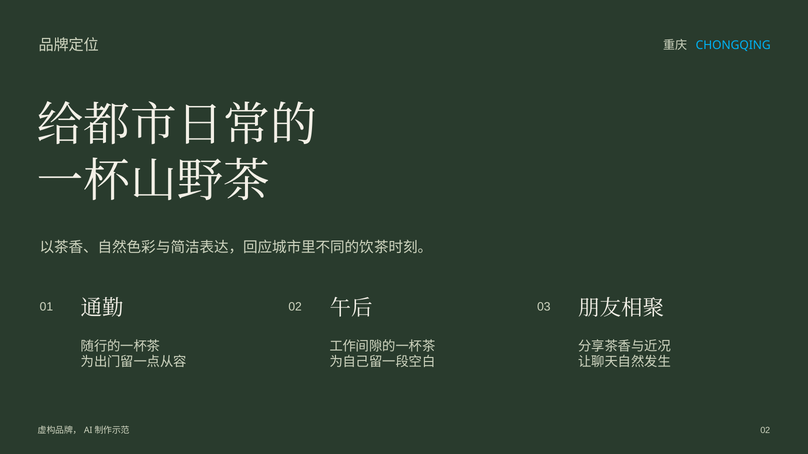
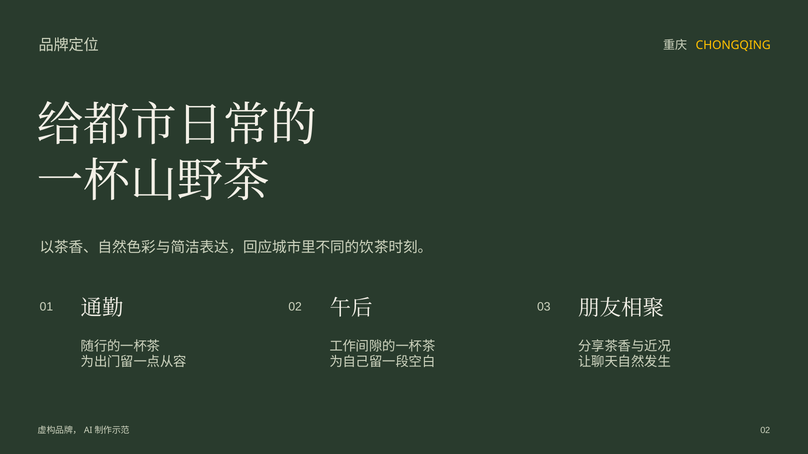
CHONGQING colour: light blue -> yellow
